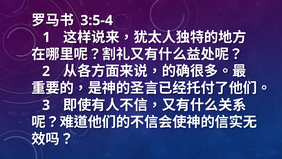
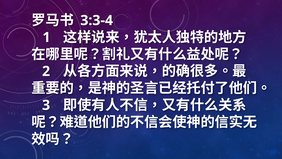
3:5-4: 3:5-4 -> 3:3-4
